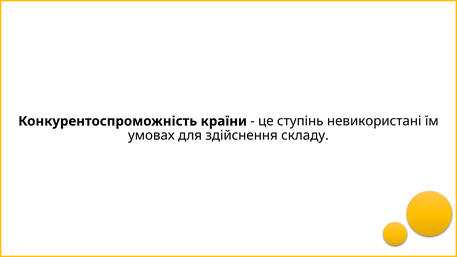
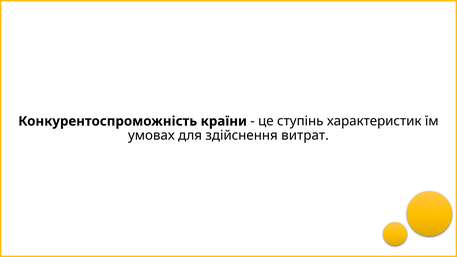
невикористані: невикористані -> характеристик
складу: складу -> витрат
